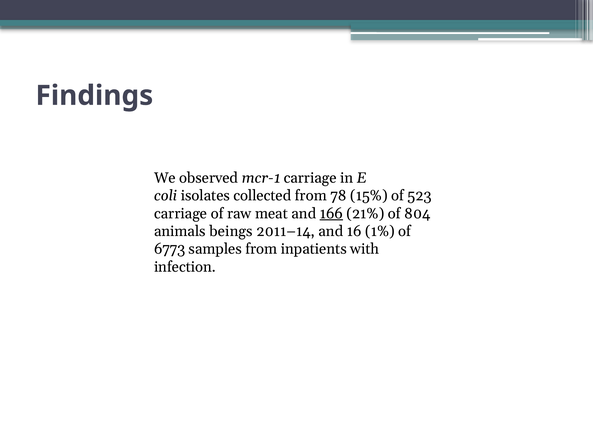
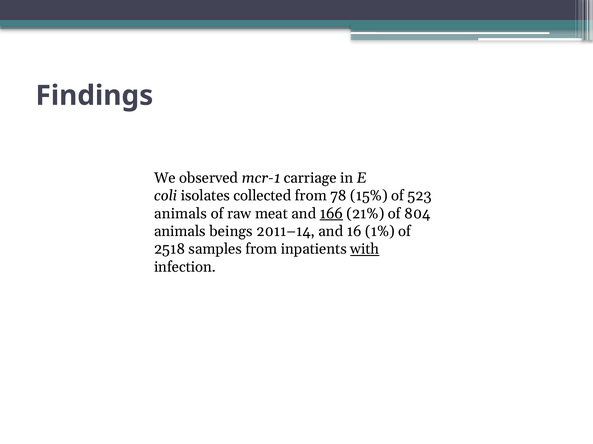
carriage at (181, 214): carriage -> animals
6773: 6773 -> 2518
with underline: none -> present
